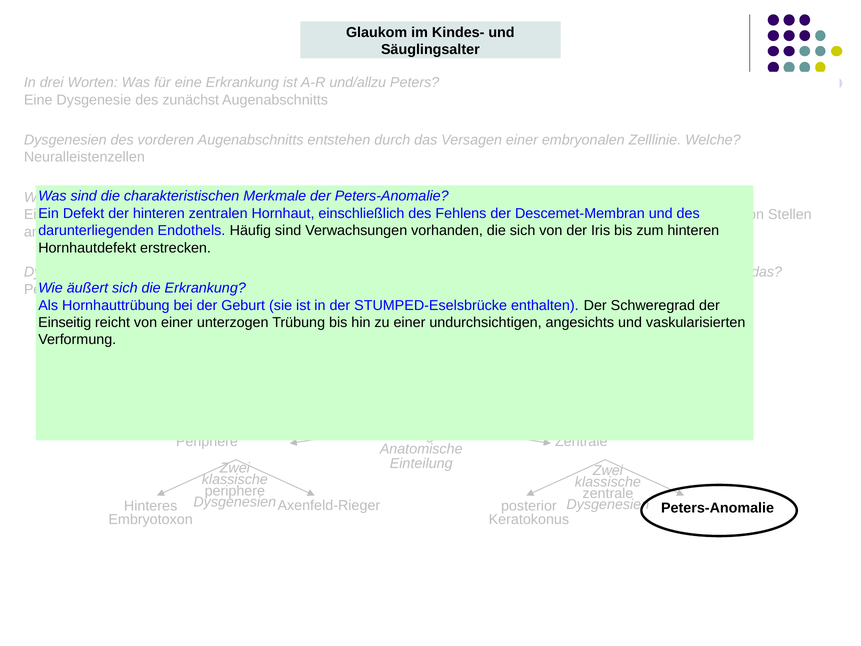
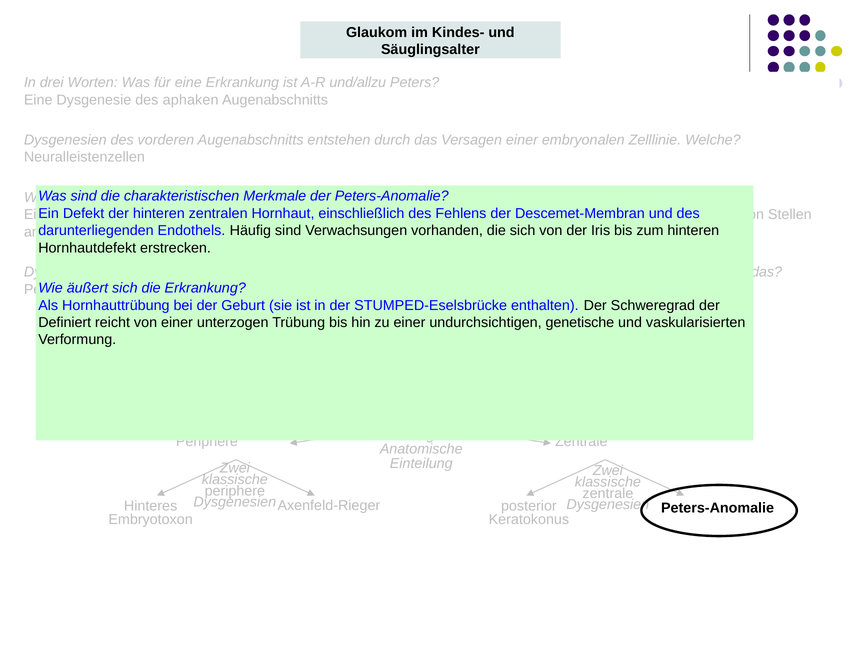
zunächst: zunächst -> aphaken
Einseitig: Einseitig -> Definiert
angesichts: angesichts -> genetische
